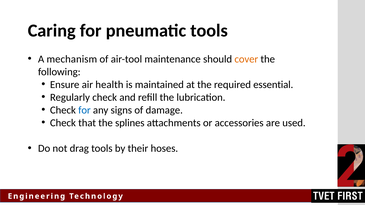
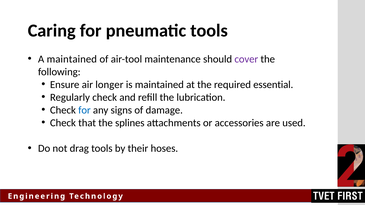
A mechanism: mechanism -> maintained
cover colour: orange -> purple
health: health -> longer
